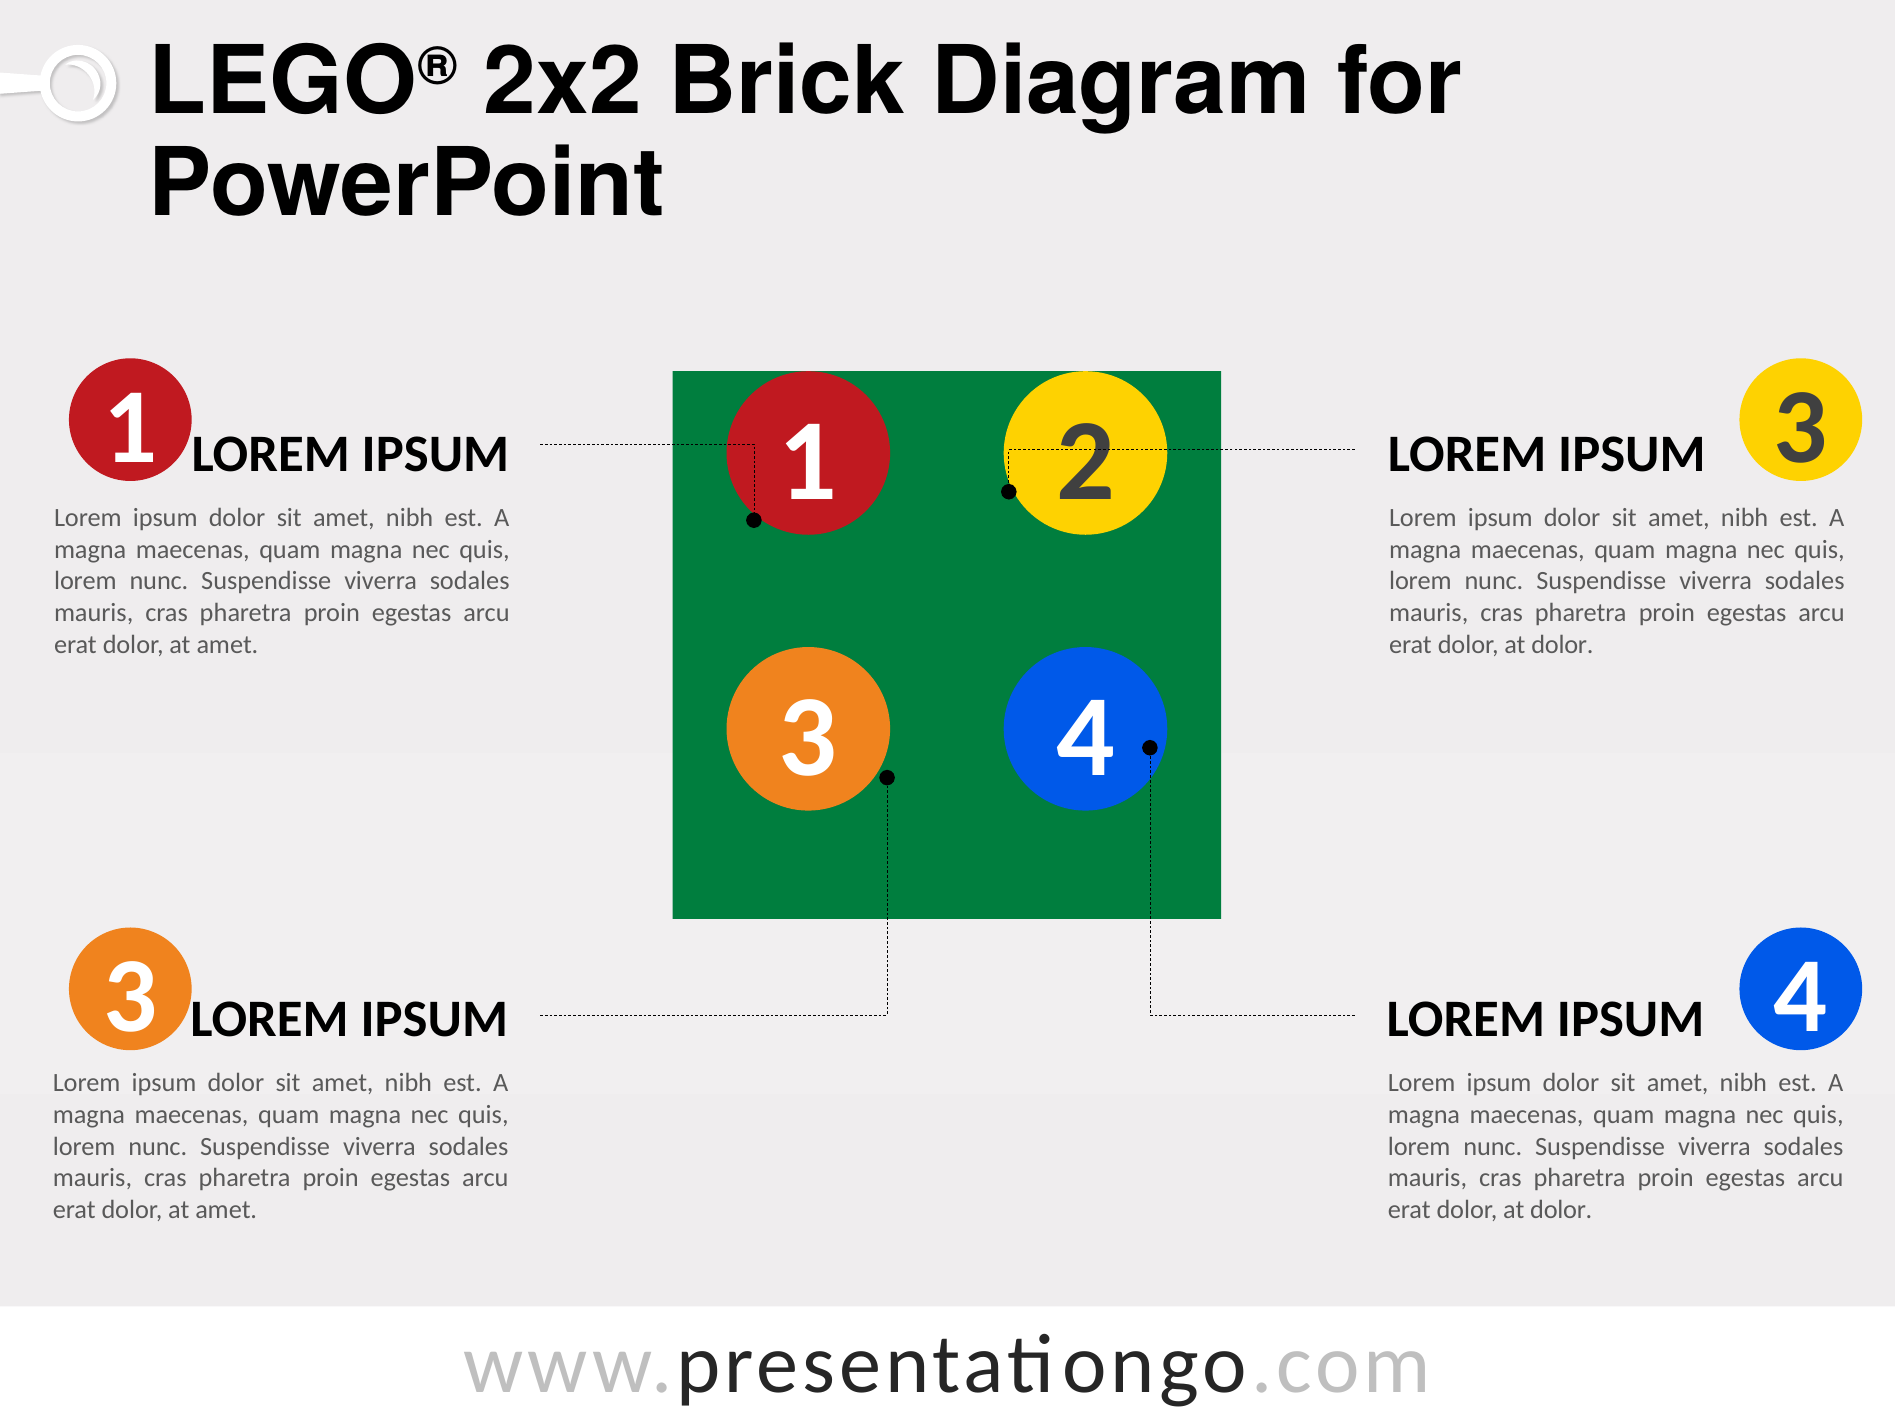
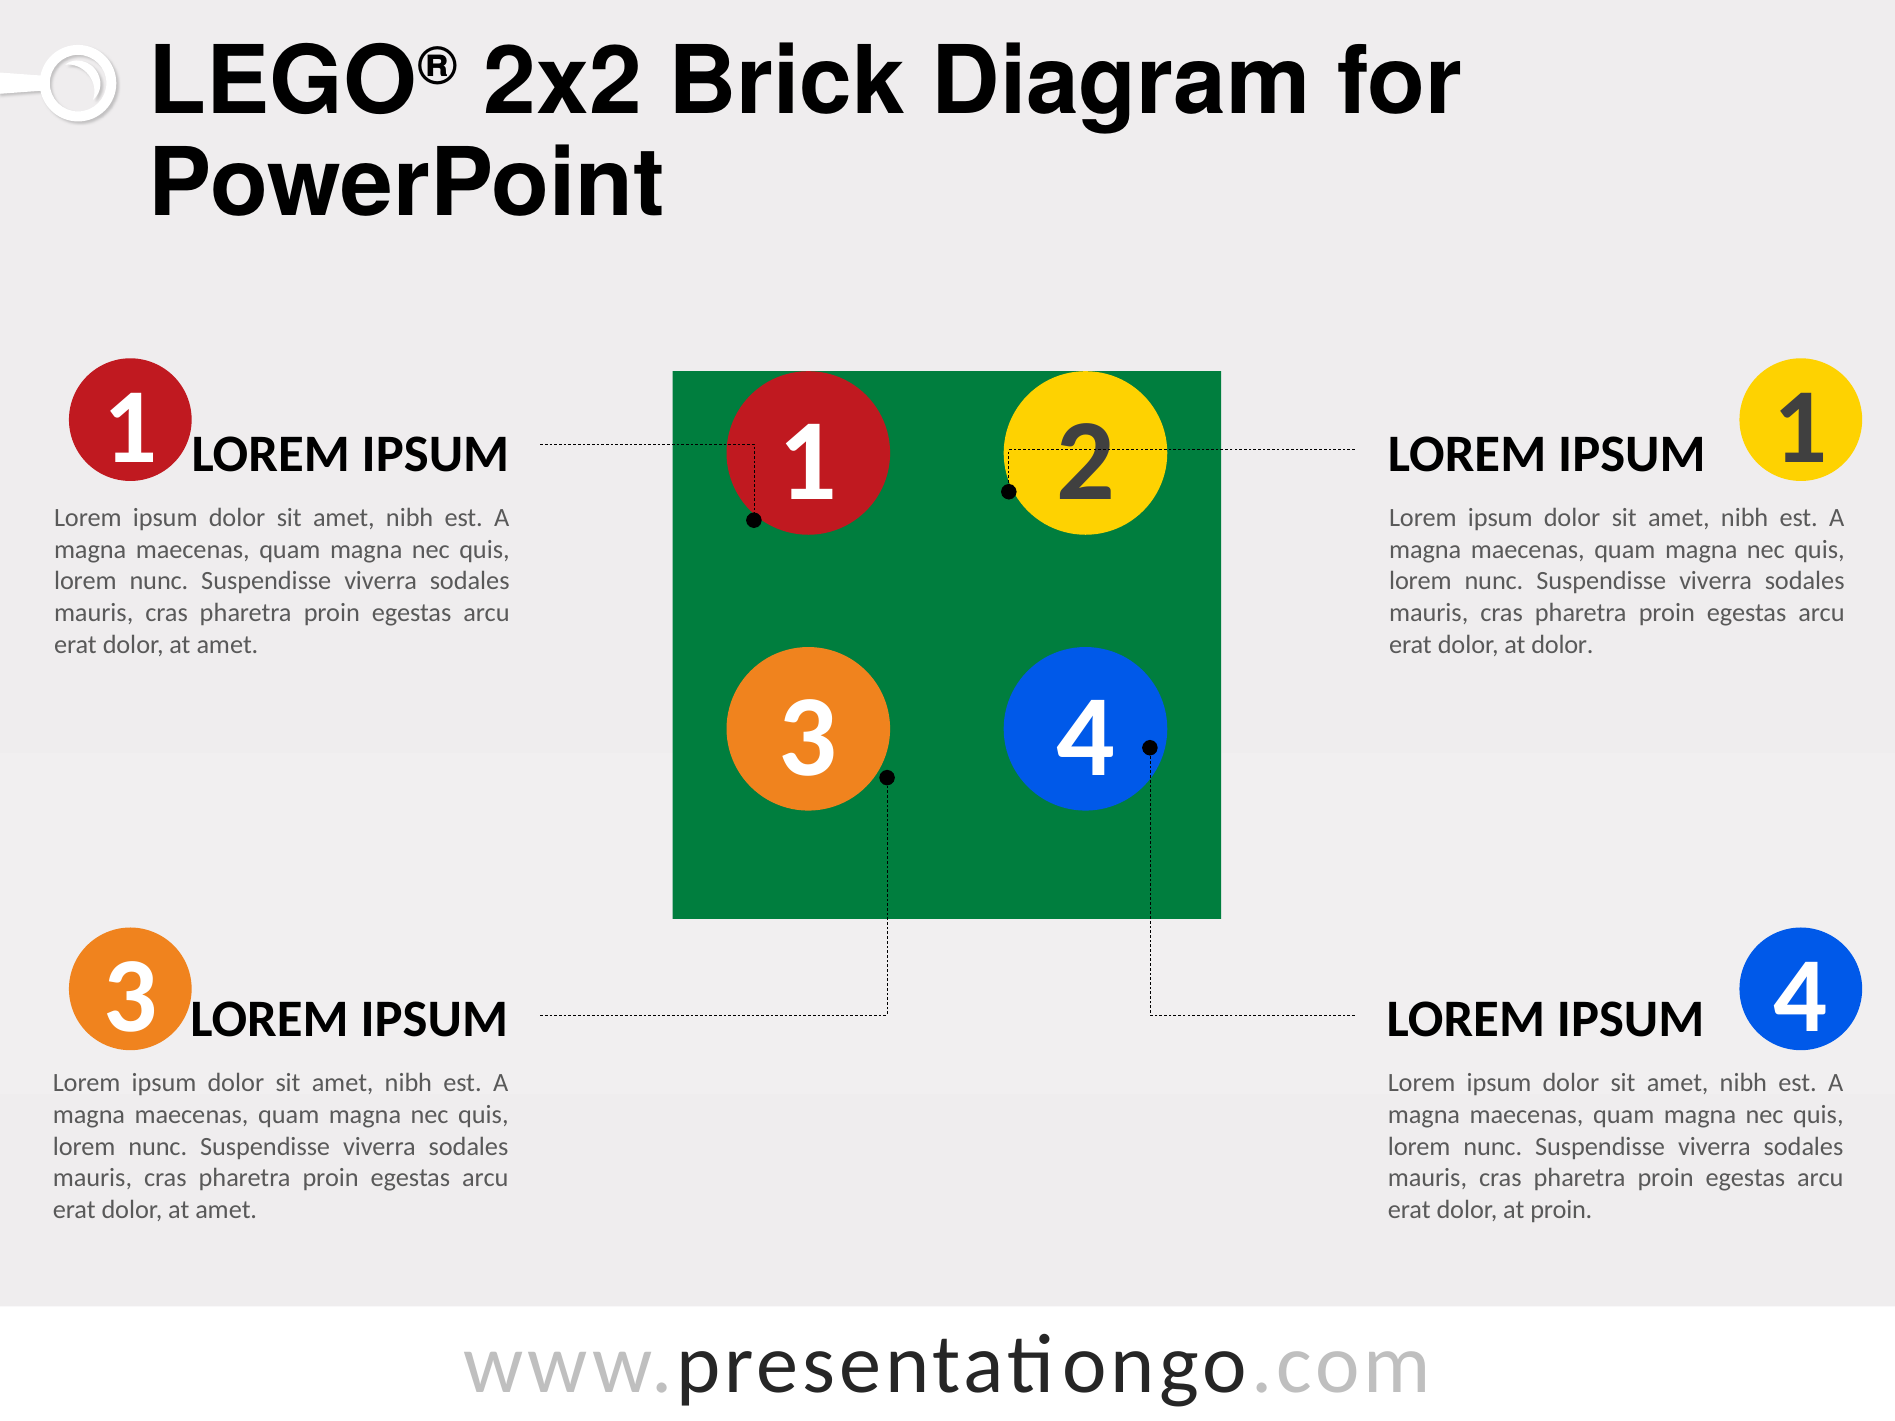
1 3: 3 -> 1
dolor at (1561, 1210): dolor -> proin
